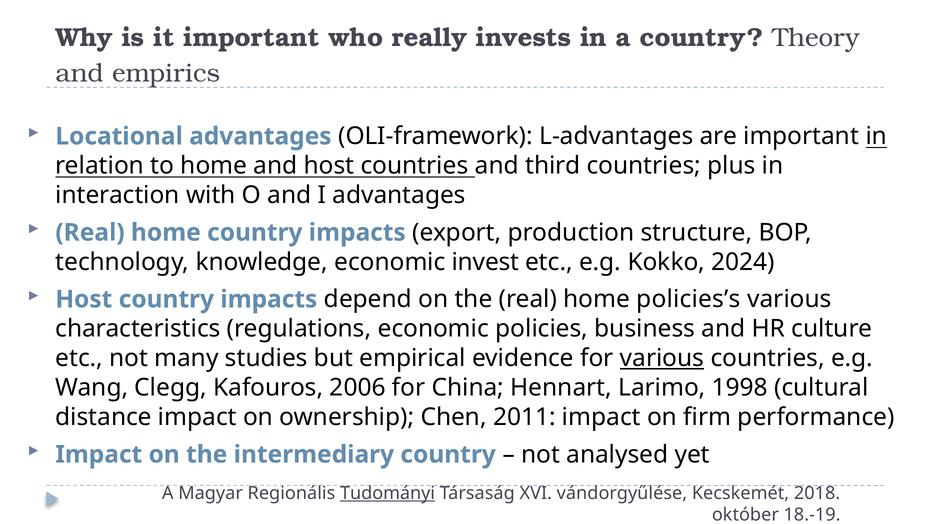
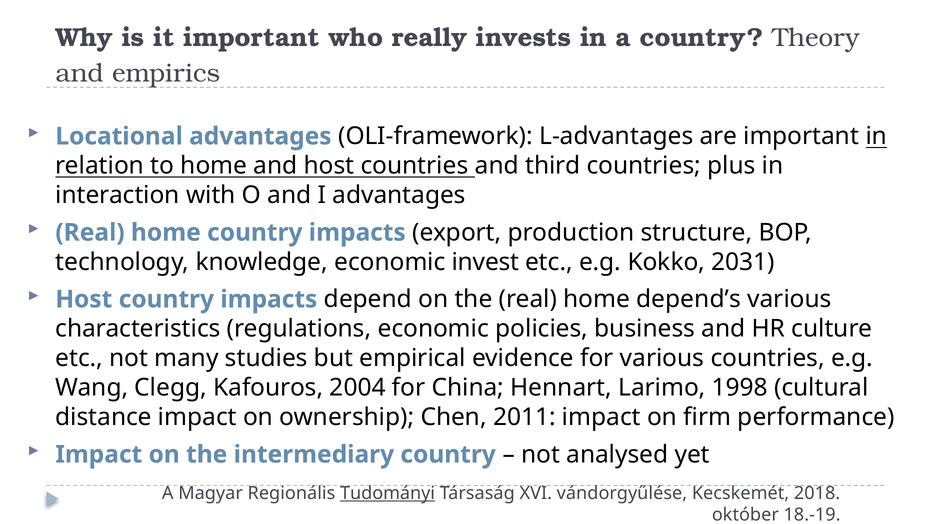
2024: 2024 -> 2031
policies’s: policies’s -> depend’s
various at (662, 358) underline: present -> none
2006: 2006 -> 2004
